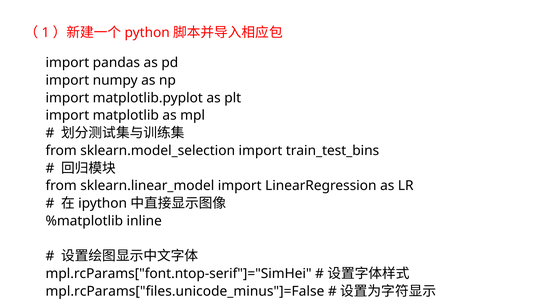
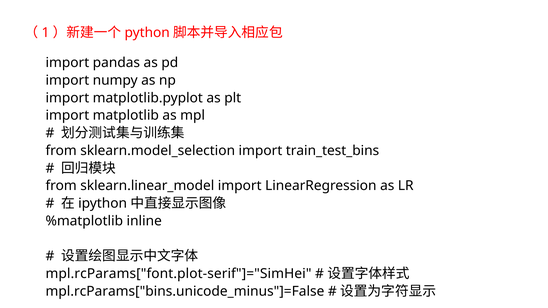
mpl.rcParams["font.ntop-serif"]="SimHei: mpl.rcParams["font.ntop-serif"]="SimHei -> mpl.rcParams["font.plot-serif"]="SimHei
mpl.rcParams["files.unicode_minus"]=False: mpl.rcParams["files.unicode_minus"]=False -> mpl.rcParams["bins.unicode_minus"]=False
